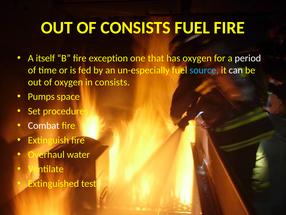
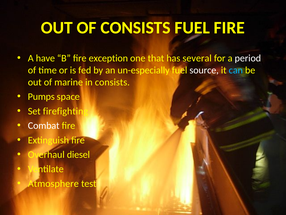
itself: itself -> have
has oxygen: oxygen -> several
source colour: light blue -> white
can colour: white -> light blue
of oxygen: oxygen -> marine
procedures: procedures -> firefighting
water: water -> diesel
Extinguished: Extinguished -> Atmosphere
